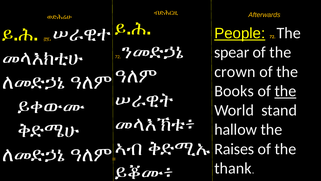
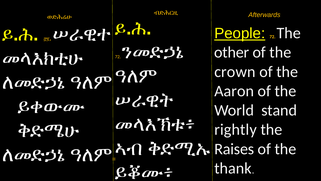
spear: spear -> other
Books: Books -> Aaron
the at (285, 91) underline: present -> none
hallow: hallow -> rightly
